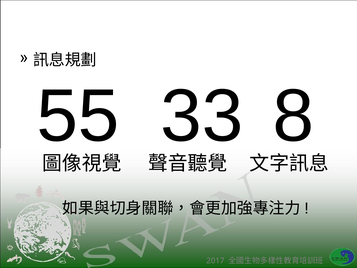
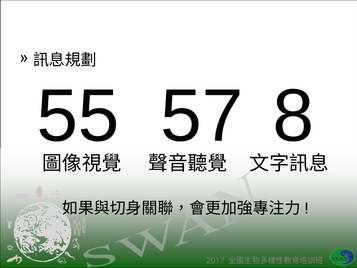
33: 33 -> 57
